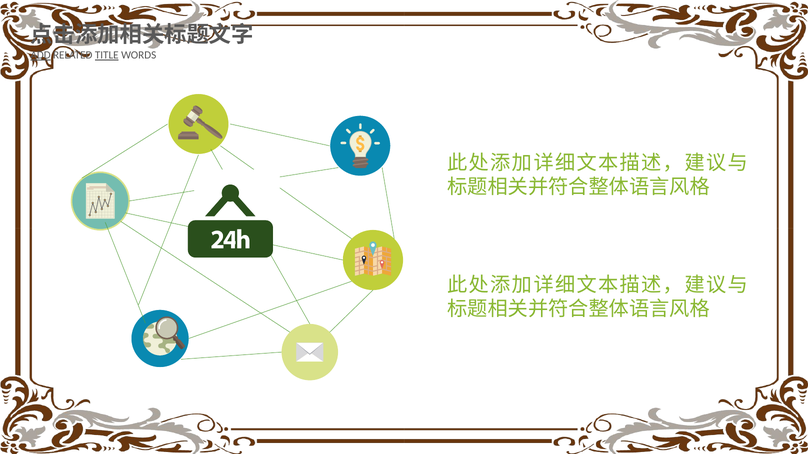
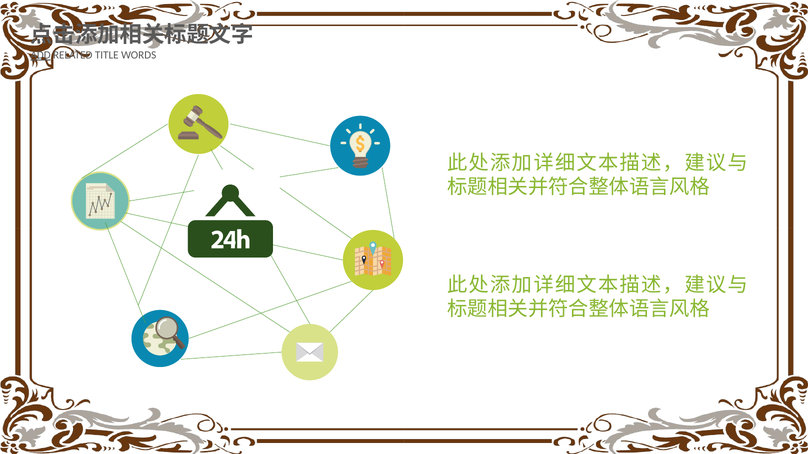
TITLE underline: present -> none
